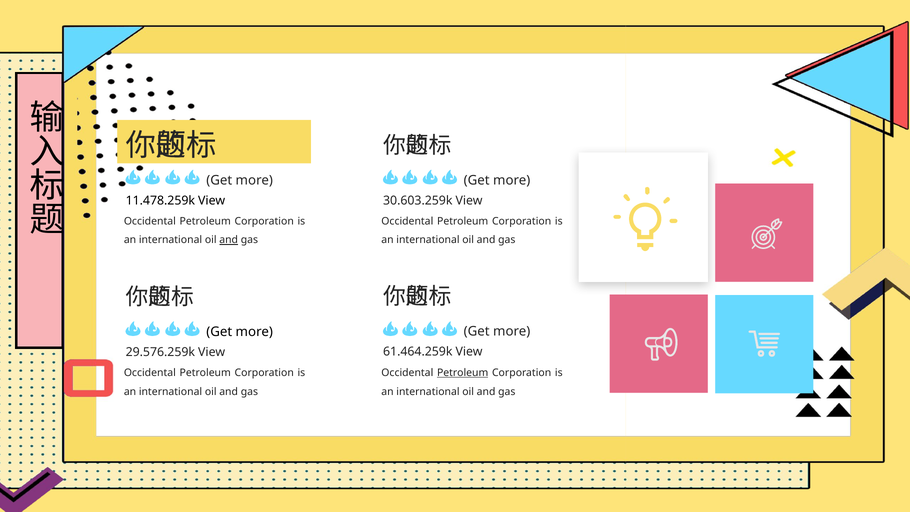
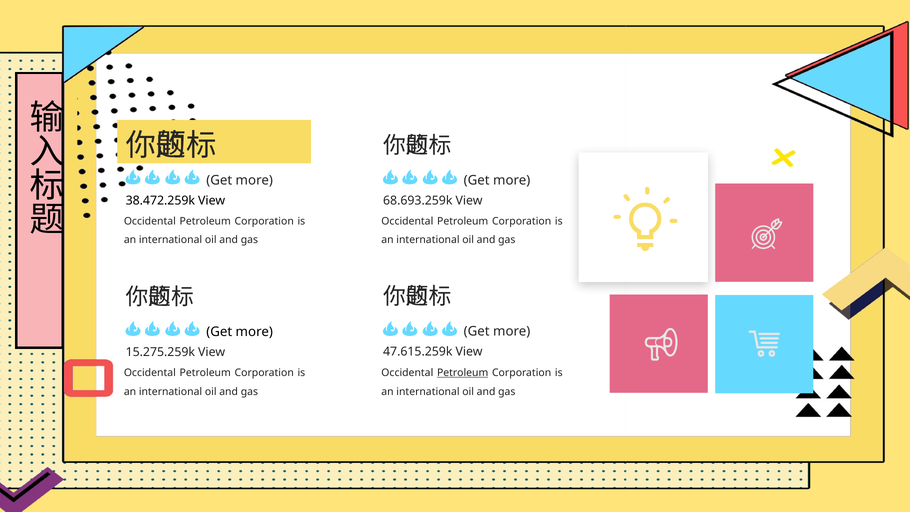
11.478.259k: 11.478.259k -> 38.472.259k
30.603.259k: 30.603.259k -> 68.693.259k
and at (229, 240) underline: present -> none
61.464.259k: 61.464.259k -> 47.615.259k
29.576.259k: 29.576.259k -> 15.275.259k
